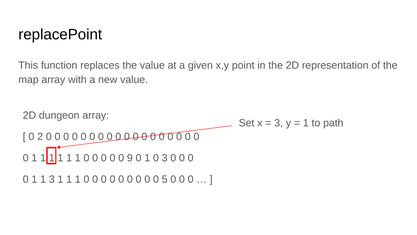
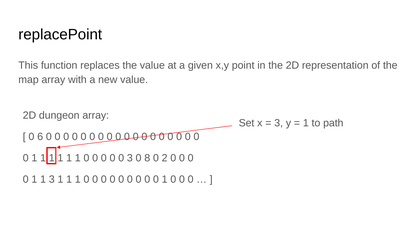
2: 2 -> 6
0 9: 9 -> 3
1 at (147, 158): 1 -> 8
0 3: 3 -> 2
5 at (165, 179): 5 -> 1
